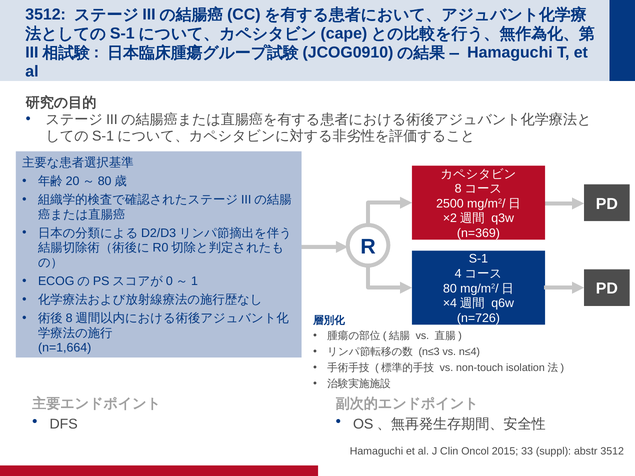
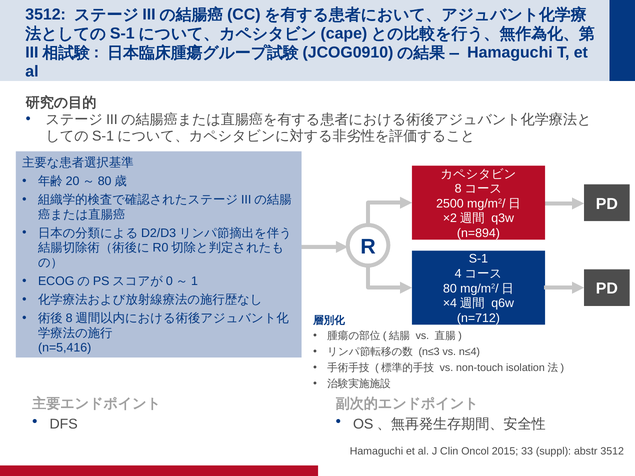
n=369: n=369 -> n=894
n=726: n=726 -> n=712
n=1,664: n=1,664 -> n=5,416
